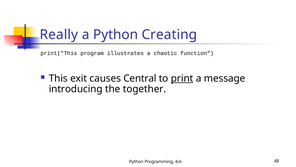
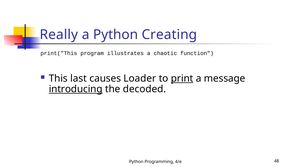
exit: exit -> last
Central: Central -> Loader
introducing underline: none -> present
together: together -> decoded
